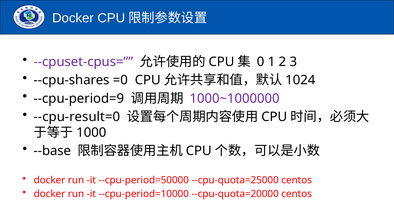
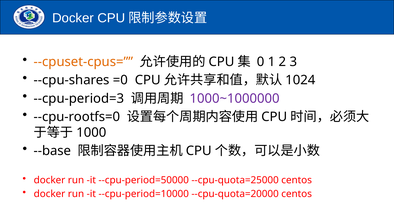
--cpuset-cpus= colour: purple -> orange
--cpu-period=9: --cpu-period=9 -> --cpu-period=3
--cpu-result=0: --cpu-result=0 -> --cpu-rootfs=0
